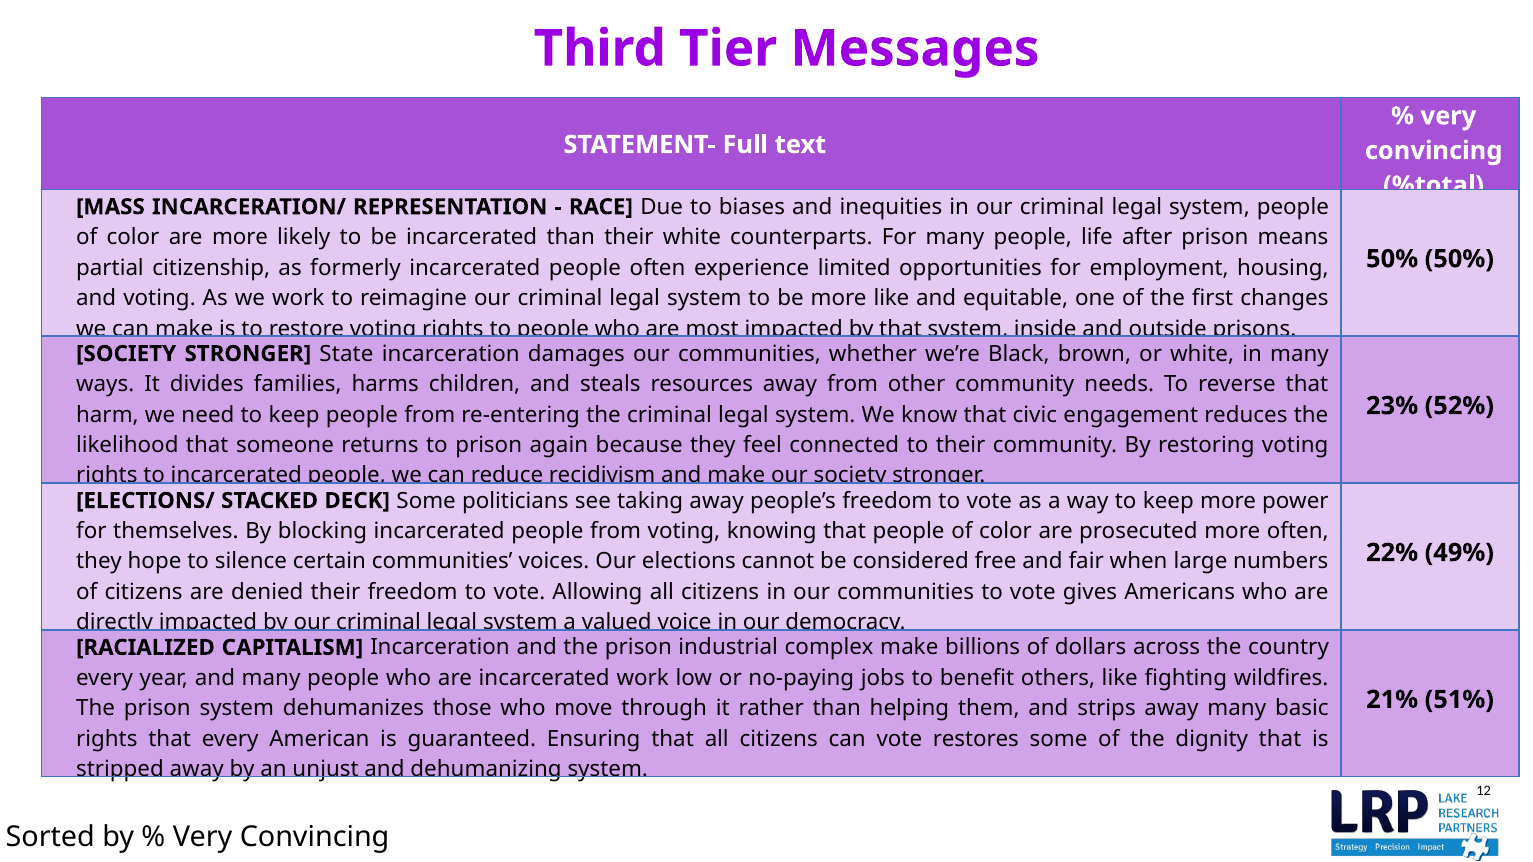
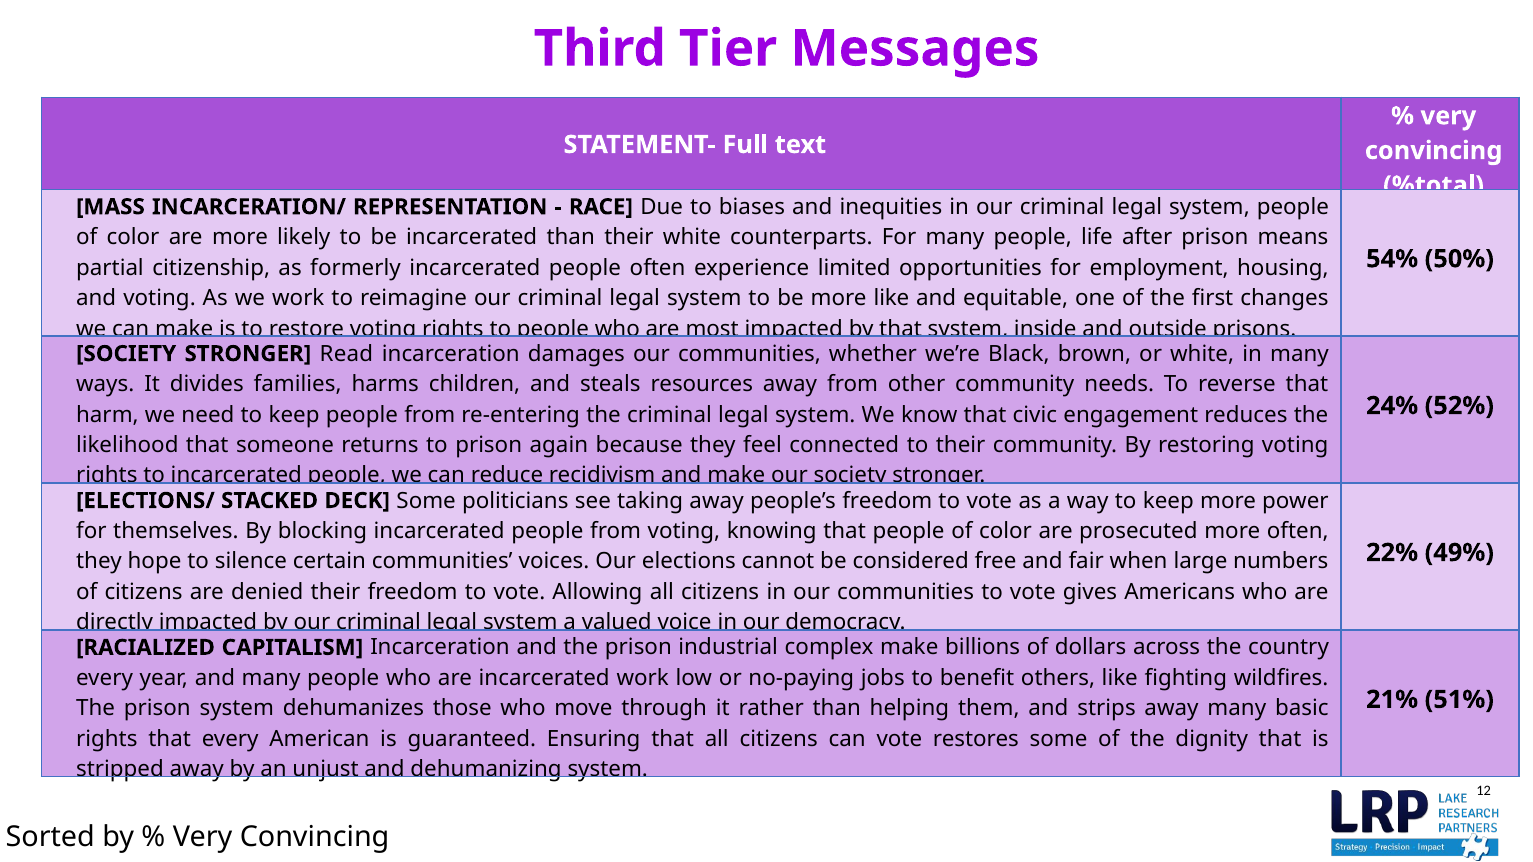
50% at (1392, 259): 50% -> 54%
State: State -> Read
23%: 23% -> 24%
